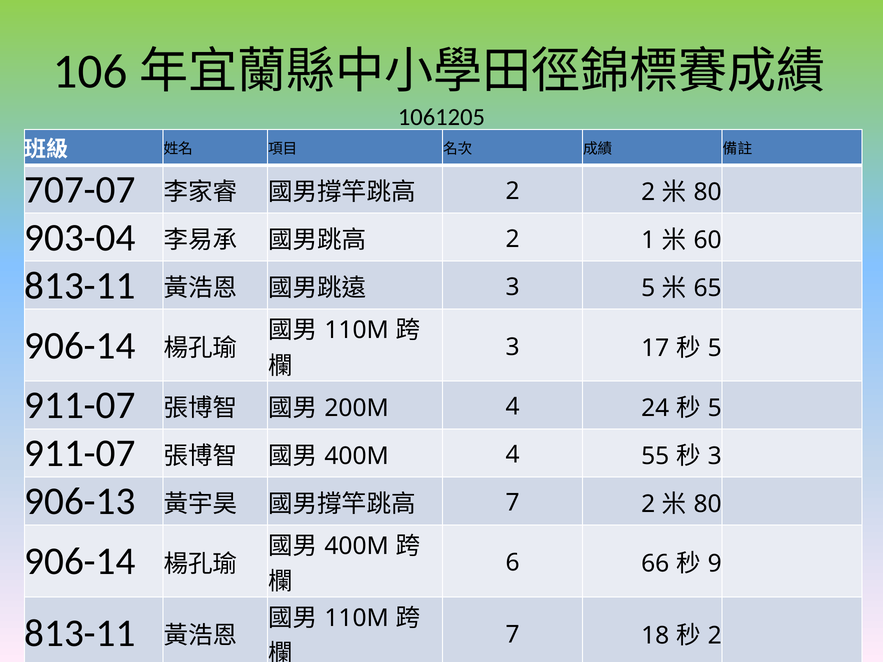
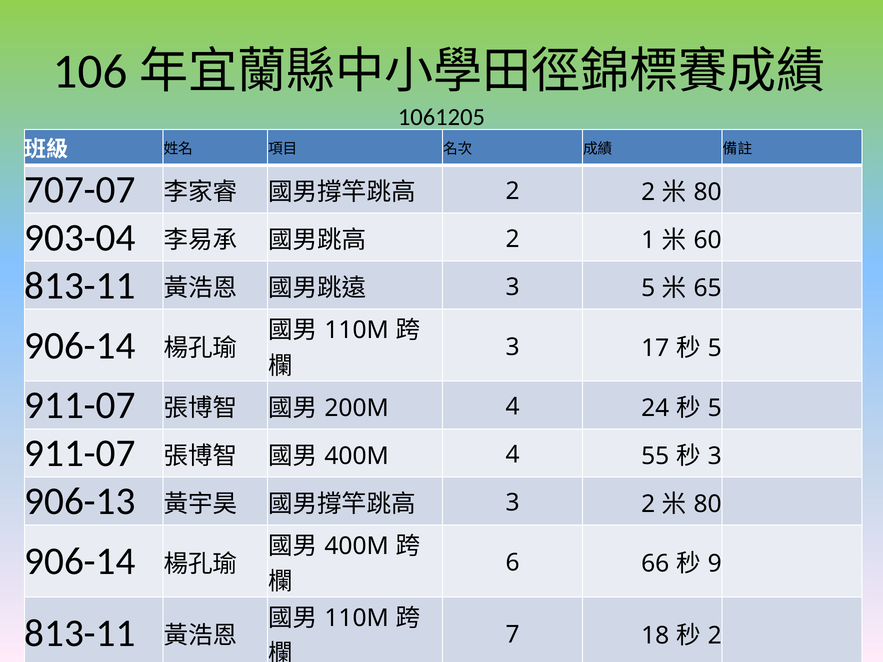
7 at (513, 503): 7 -> 3
